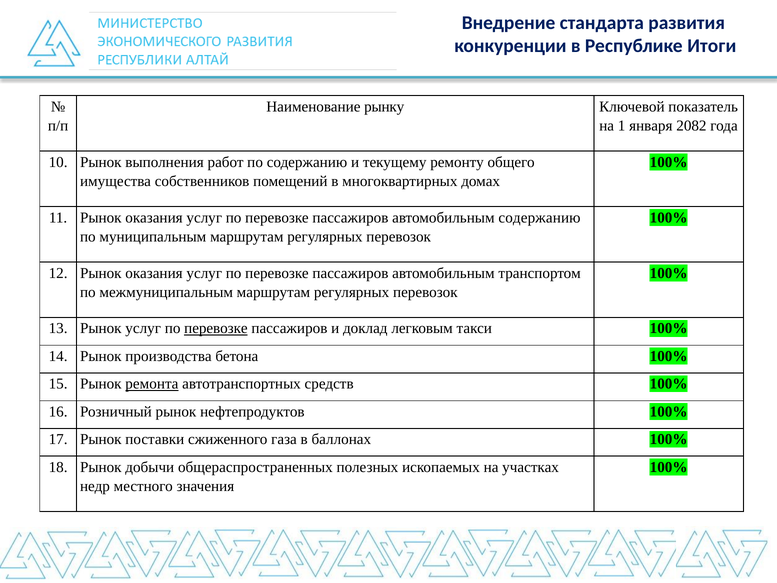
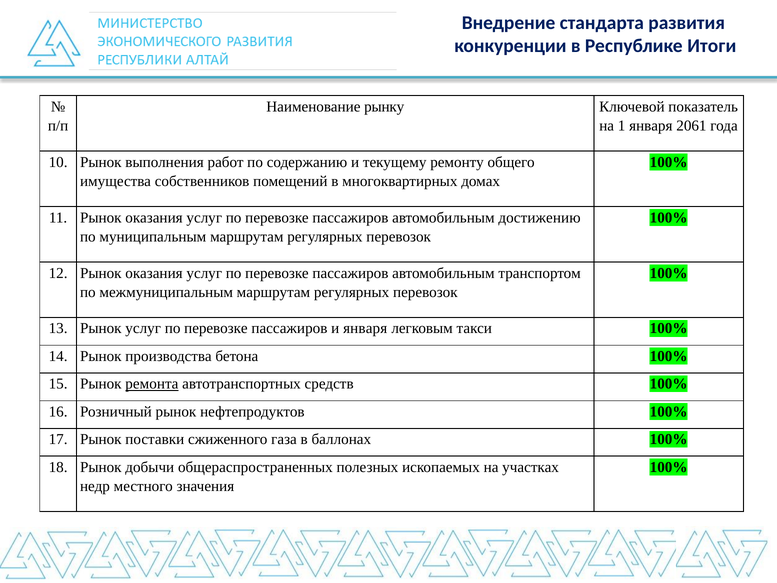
2082: 2082 -> 2061
автомобильным содержанию: содержанию -> достижению
перевозке at (216, 328) underline: present -> none
и доклад: доклад -> января
